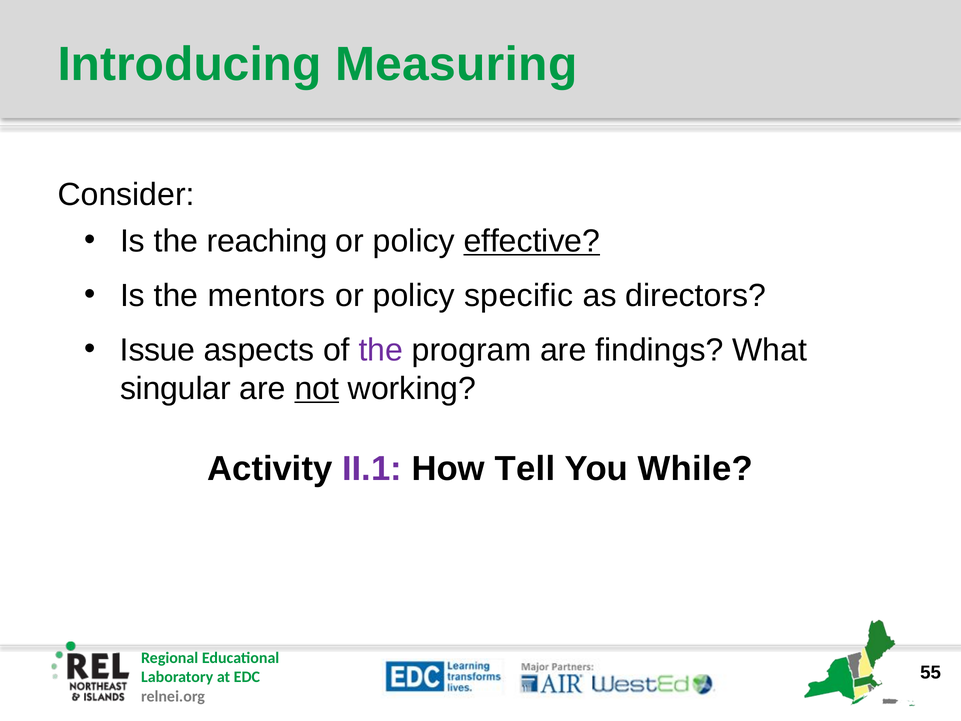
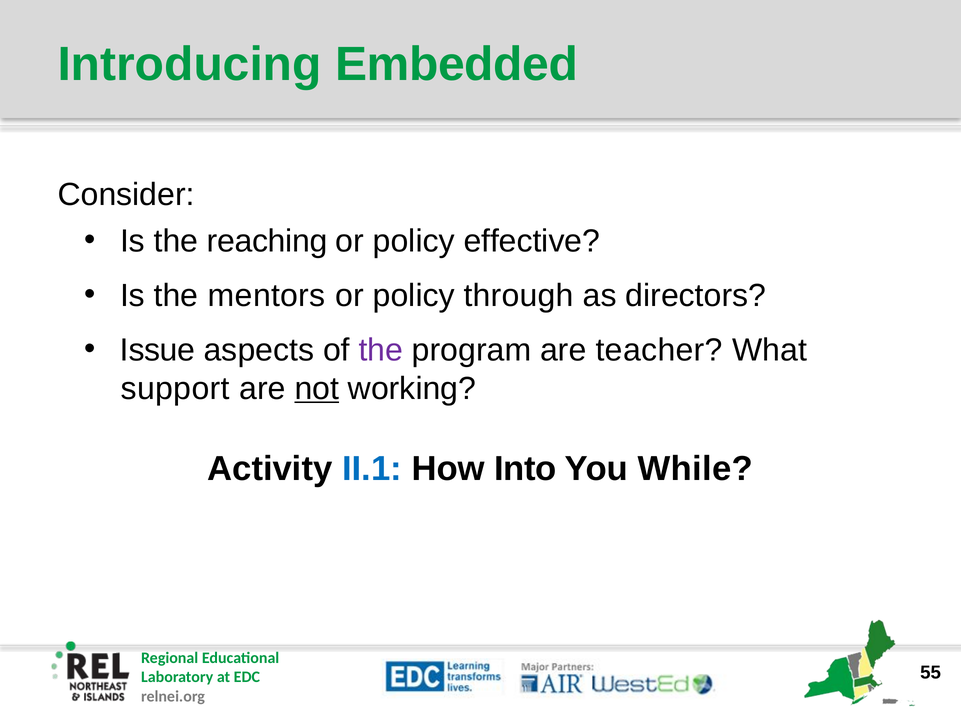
Measuring: Measuring -> Embedded
effective underline: present -> none
specific: specific -> through
findings: findings -> teacher
singular: singular -> support
II.1 colour: purple -> blue
Tell: Tell -> Into
